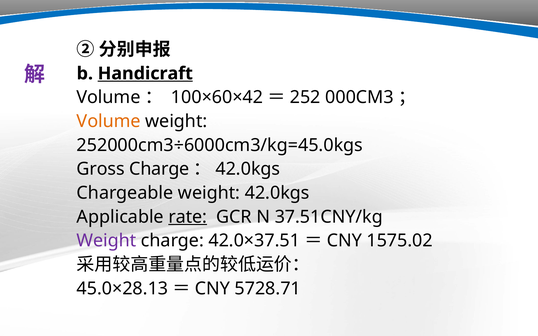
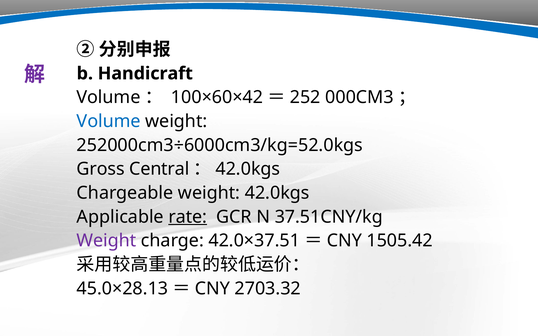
Handicraft underline: present -> none
Volume at (109, 121) colour: orange -> blue
252000cm3÷6000cm3/kg=45.0kgs: 252000cm3÷6000cm3/kg=45.0kgs -> 252000cm3÷6000cm3/kg=52.0kgs
Gross Charge: Charge -> Central
1575.02: 1575.02 -> 1505.42
5728.71: 5728.71 -> 2703.32
